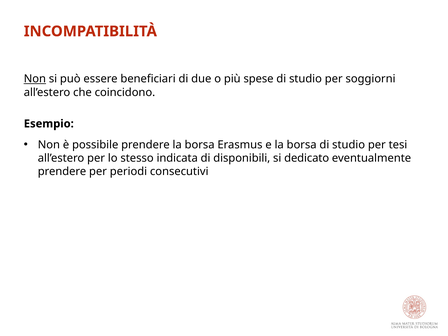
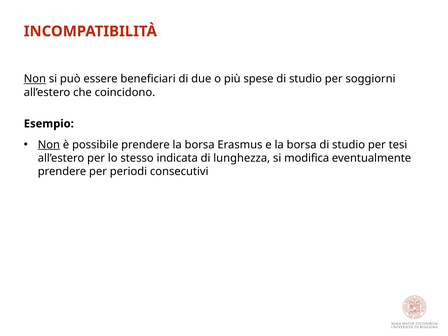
Non at (49, 145) underline: none -> present
disponibili: disponibili -> lunghezza
dedicato: dedicato -> modifica
